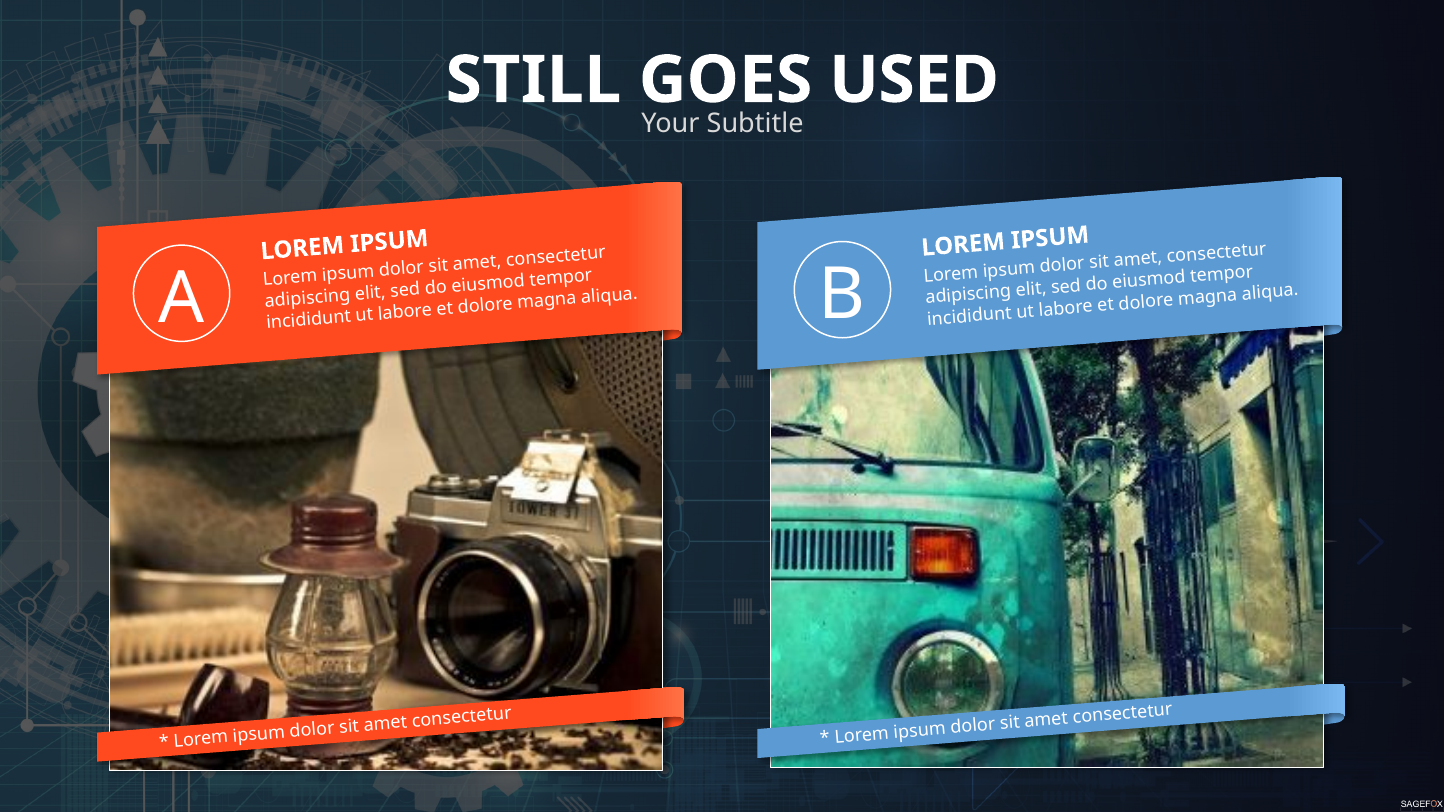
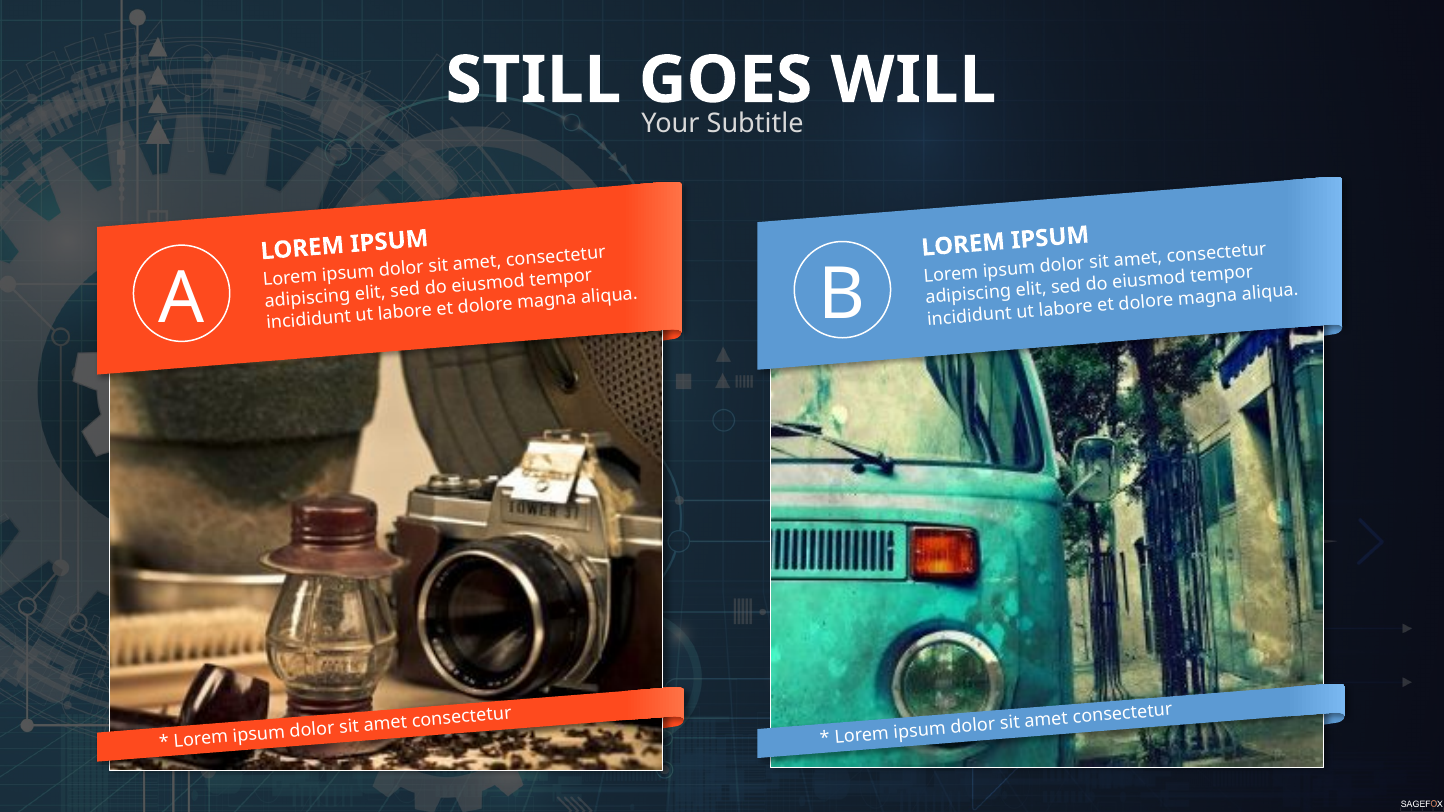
USED: USED -> WILL
